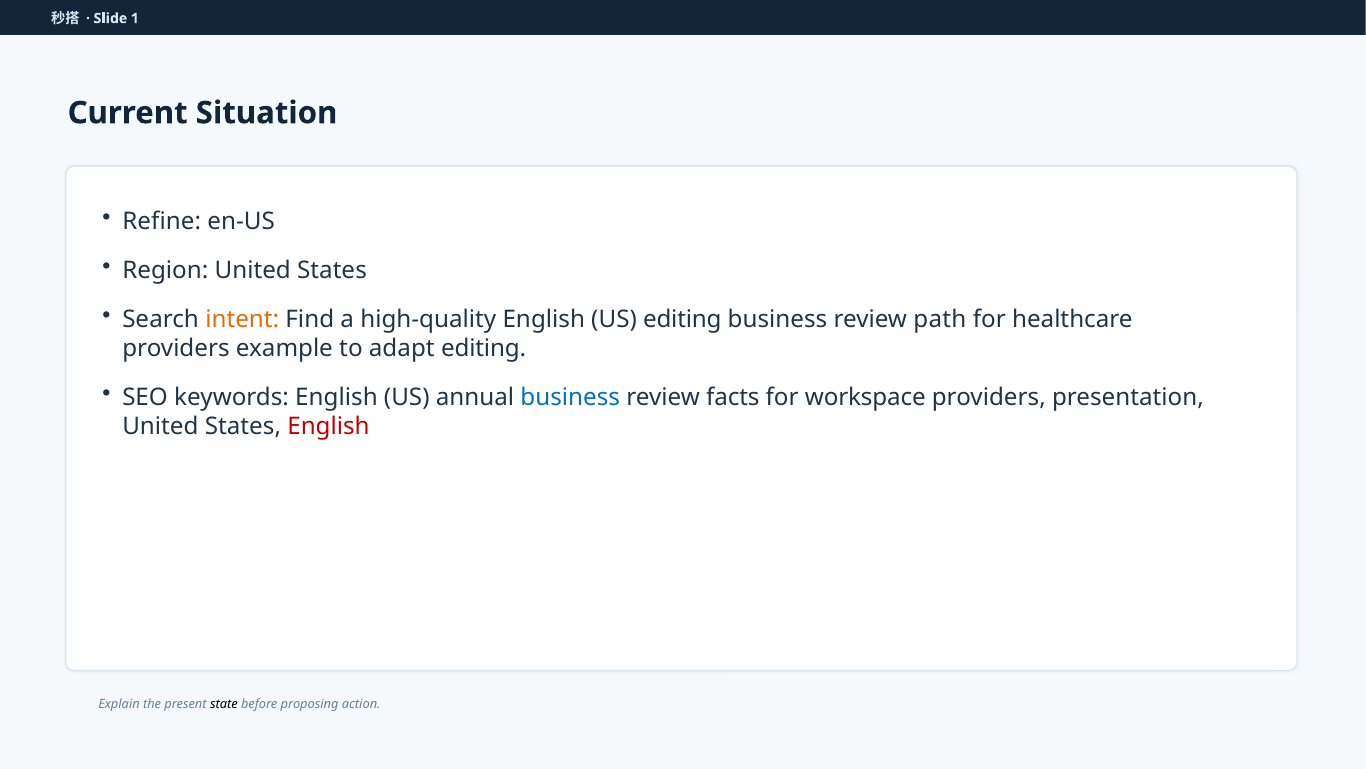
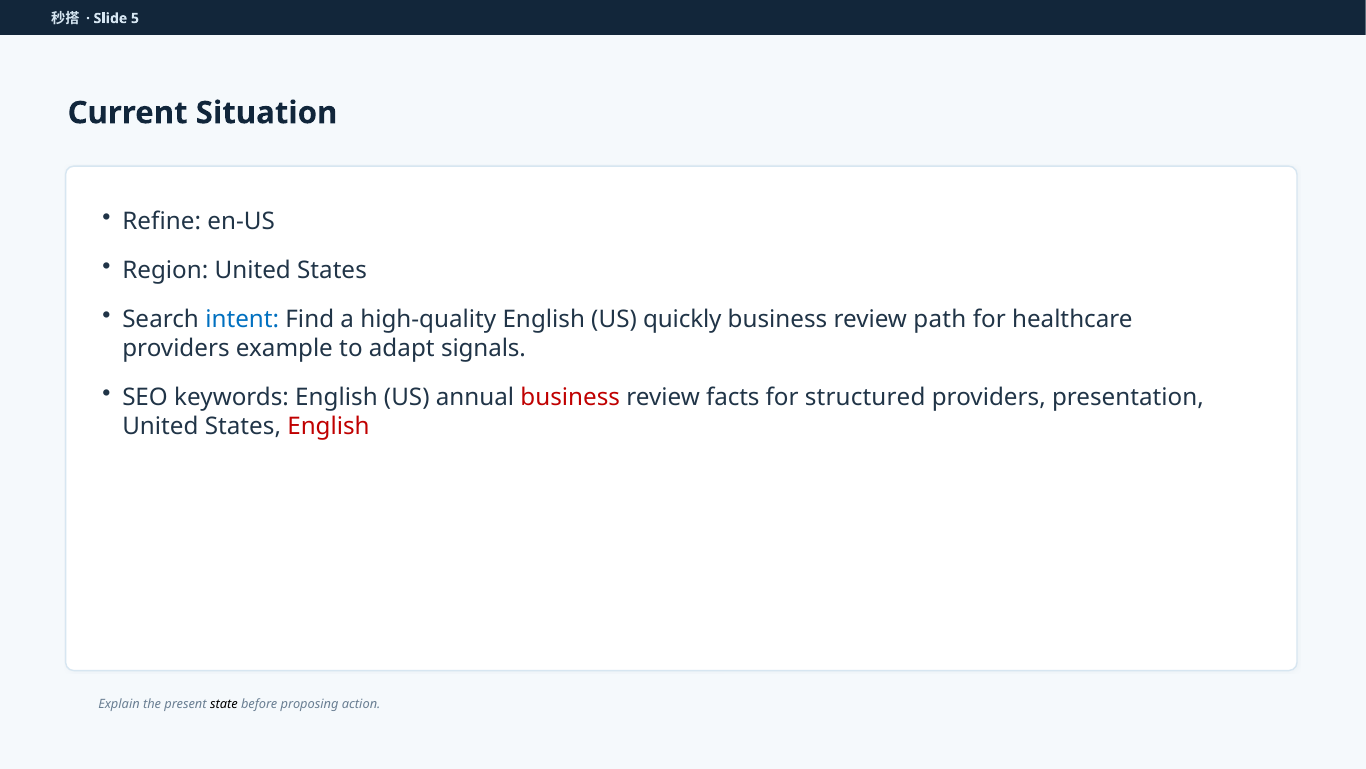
1: 1 -> 5
intent colour: orange -> blue
US editing: editing -> quickly
adapt editing: editing -> signals
business at (570, 397) colour: blue -> red
workspace: workspace -> structured
